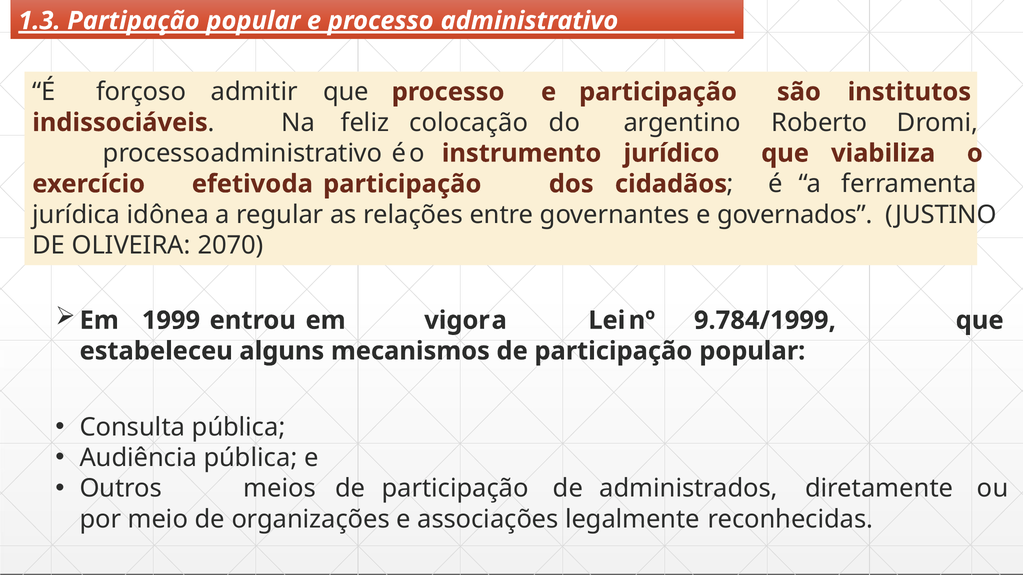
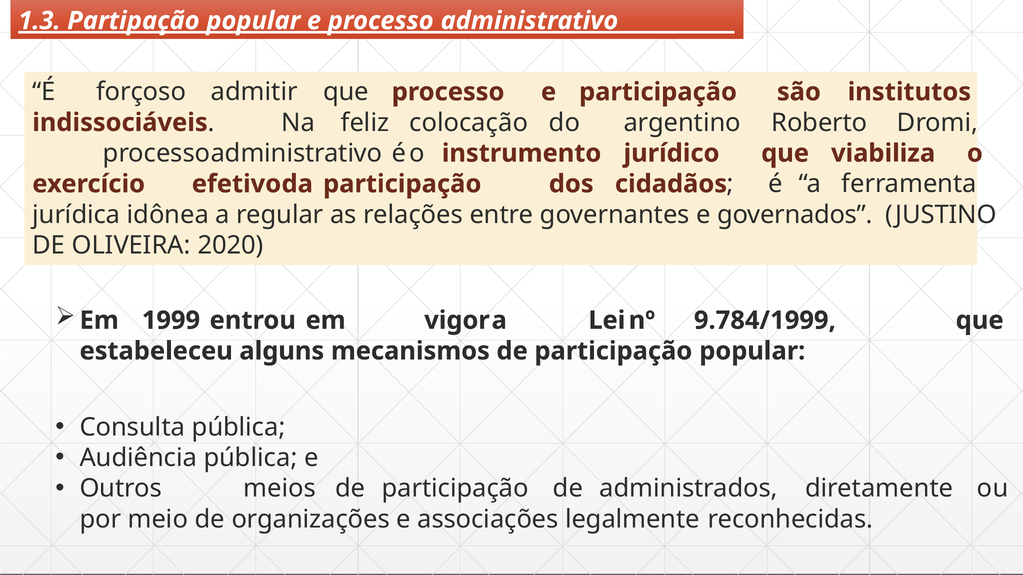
2070: 2070 -> 2020
